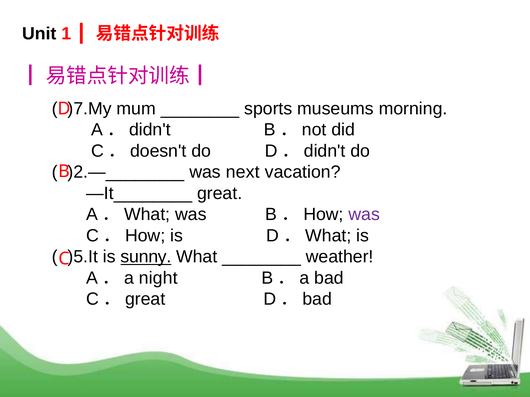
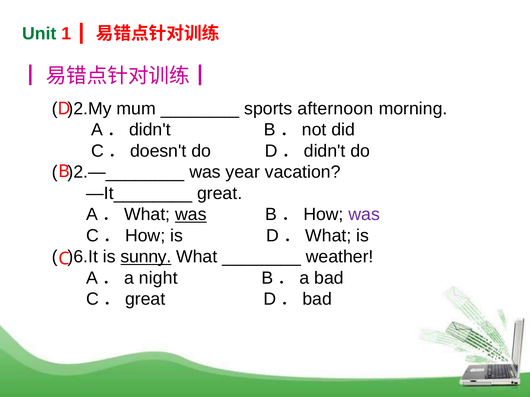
Unit colour: black -> green
)7.My: )7.My -> )2.My
museums: museums -> afternoon
next: next -> year
was at (191, 215) underline: none -> present
)5.It: )5.It -> )6.It
